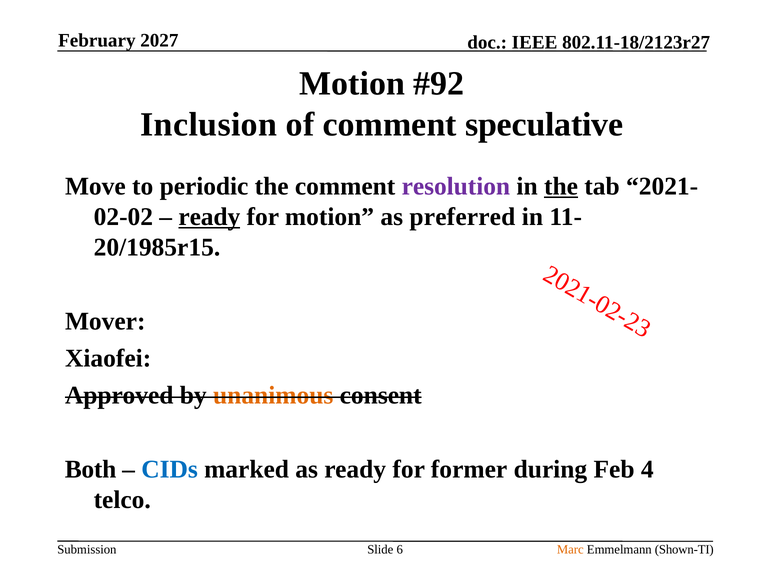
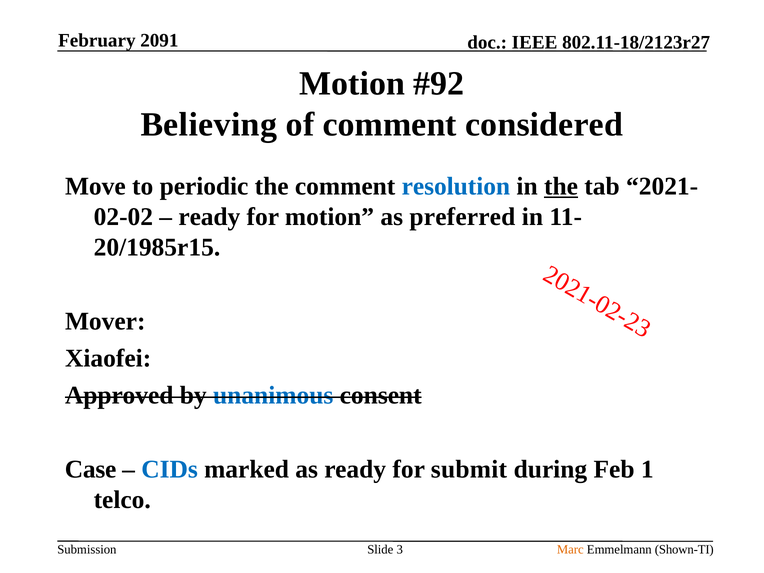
2027: 2027 -> 2091
Inclusion: Inclusion -> Believing
speculative: speculative -> considered
resolution colour: purple -> blue
ready at (209, 217) underline: present -> none
unanimous colour: orange -> blue
Both: Both -> Case
former: former -> submit
Feb 4: 4 -> 1
Slide 6: 6 -> 3
